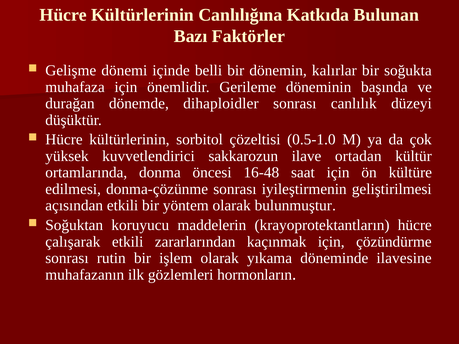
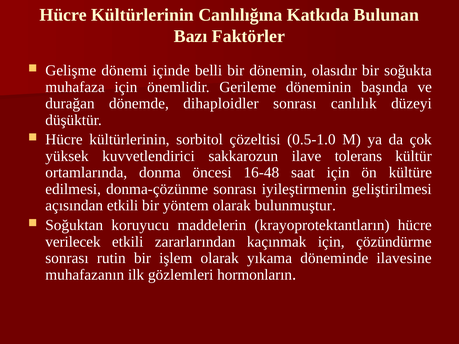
kalırlar: kalırlar -> olasıdır
ortadan: ortadan -> tolerans
çalışarak: çalışarak -> verilecek
